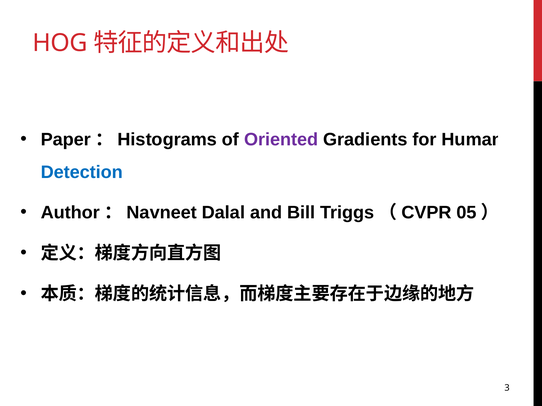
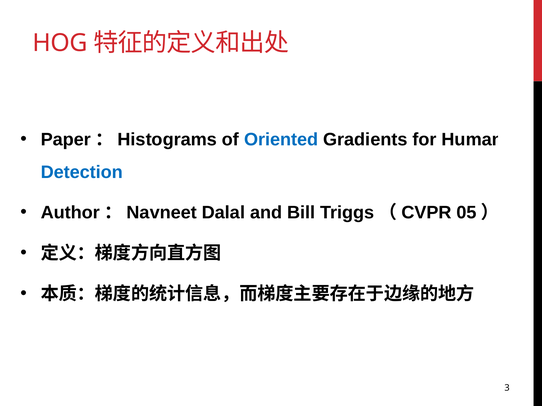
Oriented colour: purple -> blue
